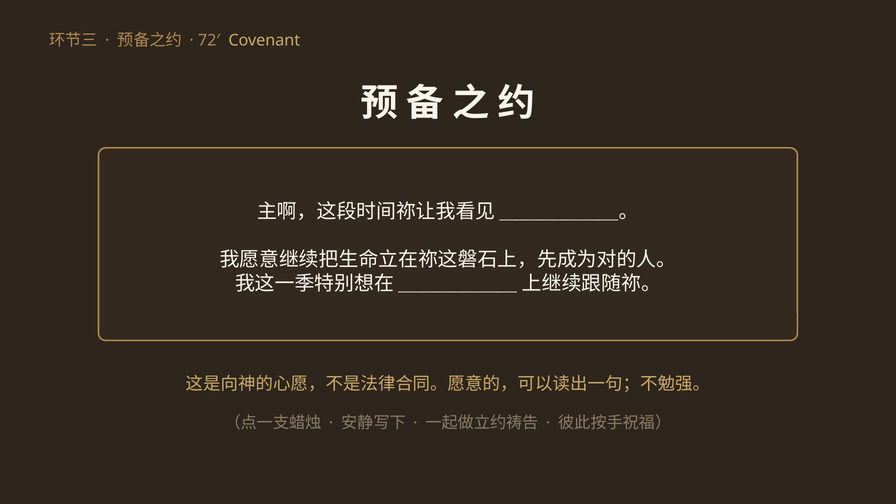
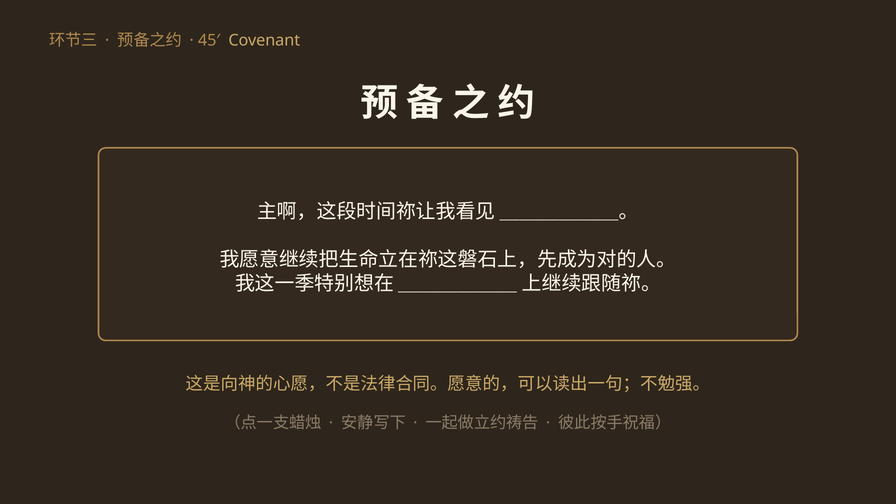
72′: 72′ -> 45′
